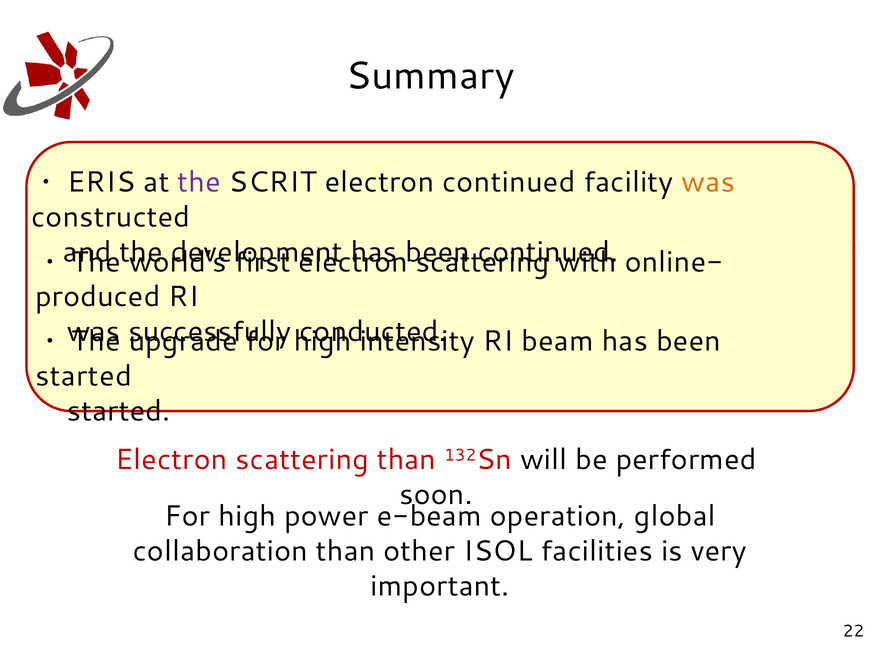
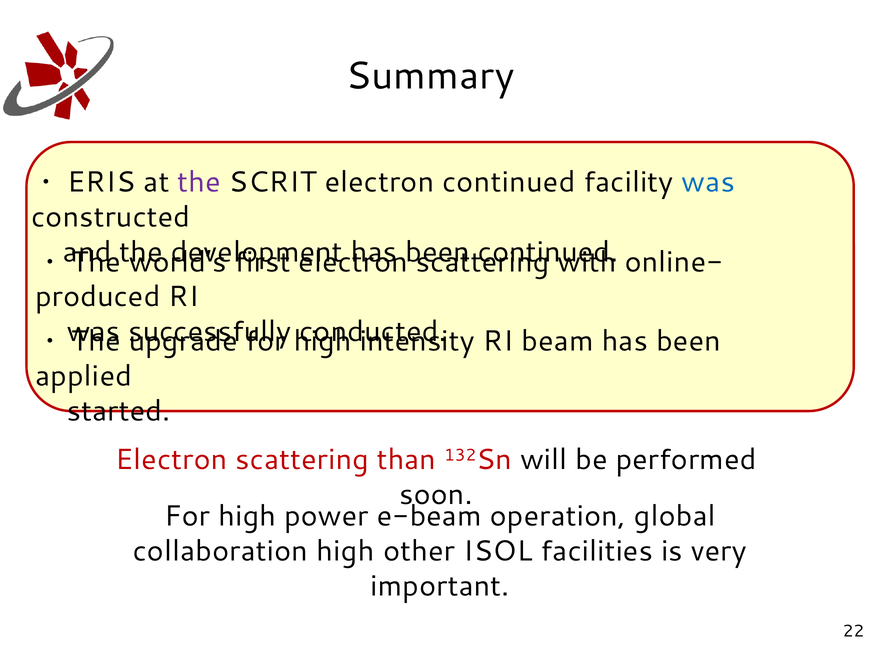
was at (708, 182) colour: orange -> blue
started at (84, 376): started -> applied
collaboration than: than -> high
